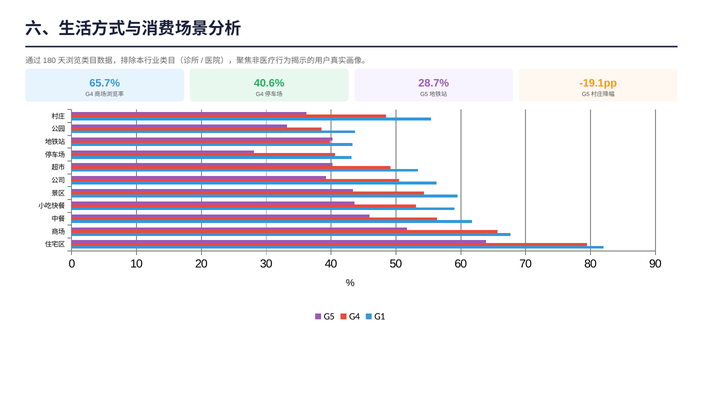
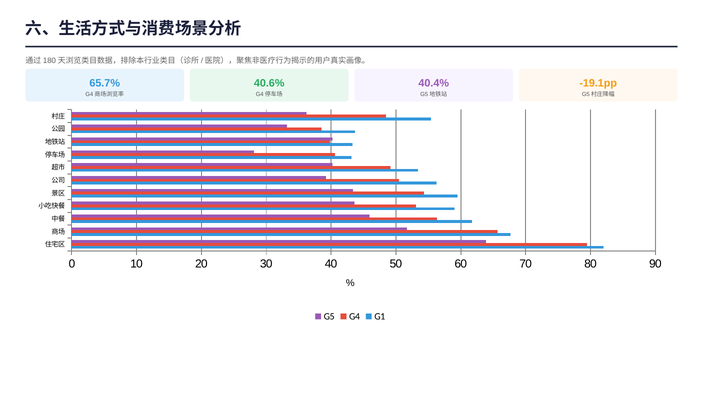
28.7%: 28.7% -> 40.4%
